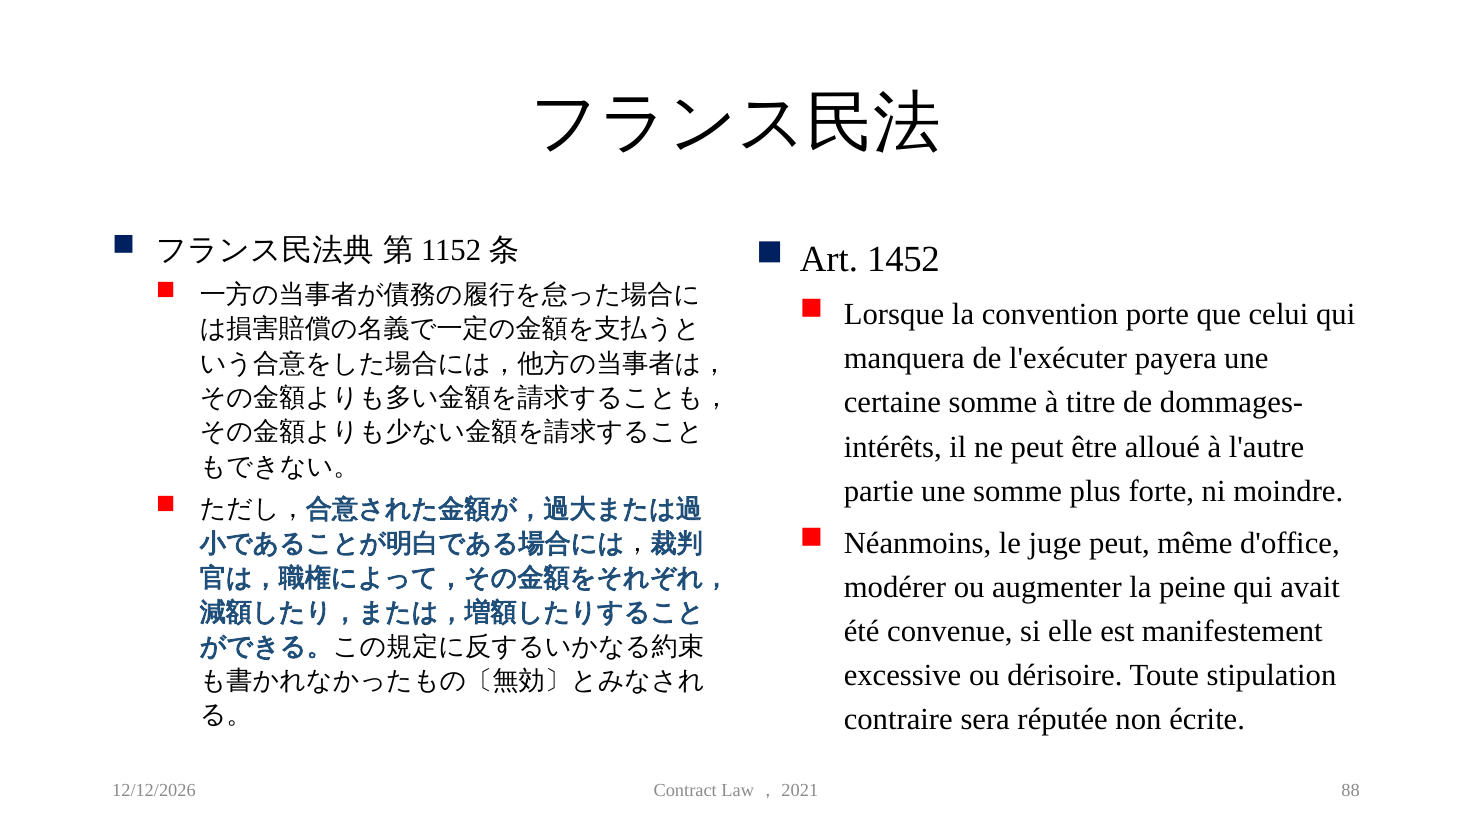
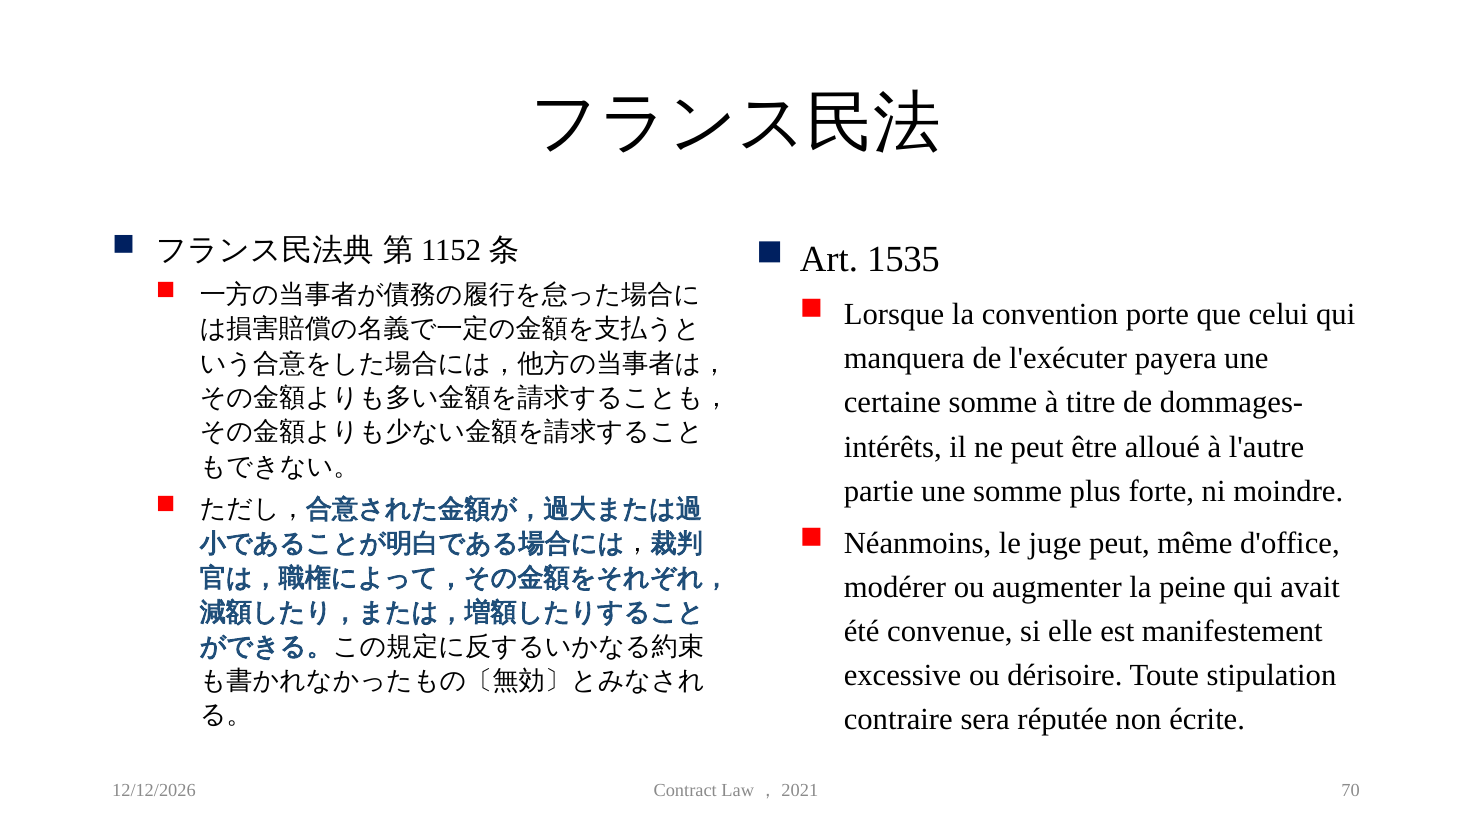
1452: 1452 -> 1535
88: 88 -> 70
